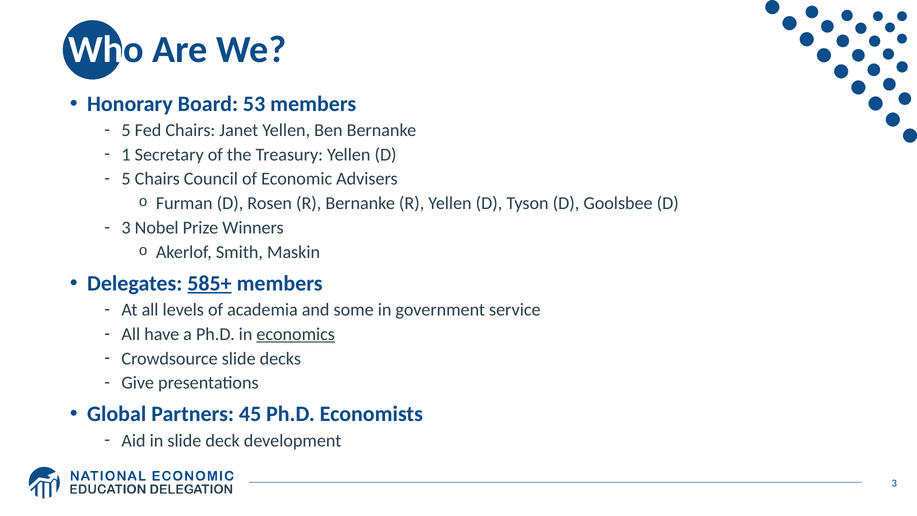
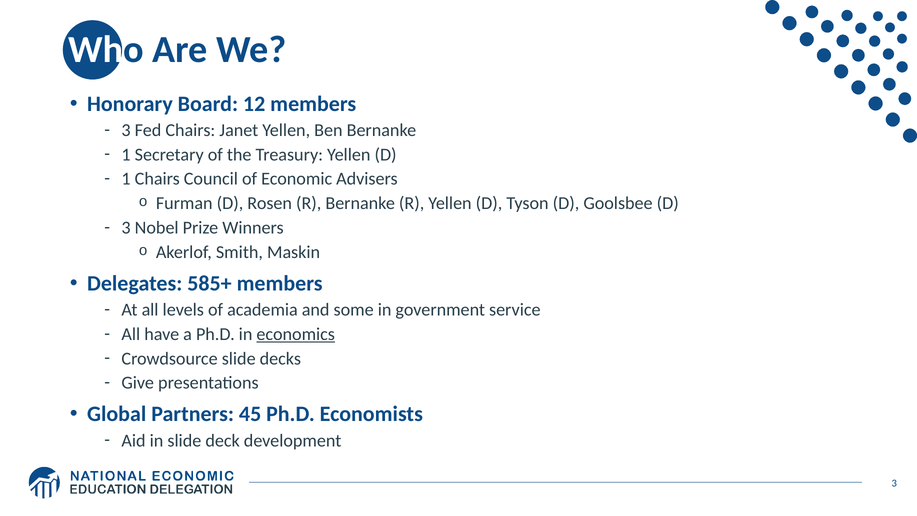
53: 53 -> 12
5 at (126, 130): 5 -> 3
5 at (126, 179): 5 -> 1
585+ underline: present -> none
